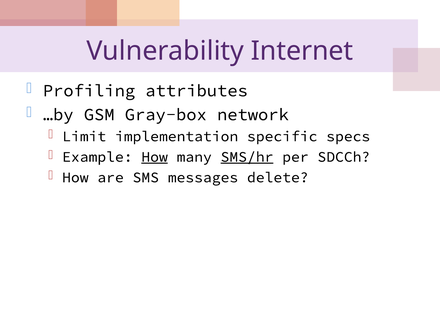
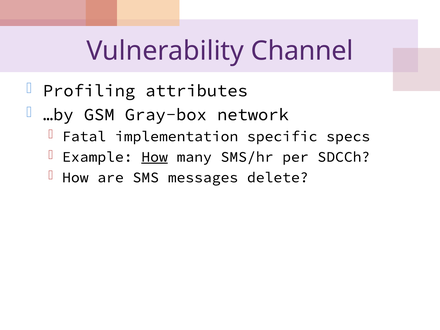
Internet: Internet -> Channel
Limit: Limit -> Fatal
SMS/hr underline: present -> none
